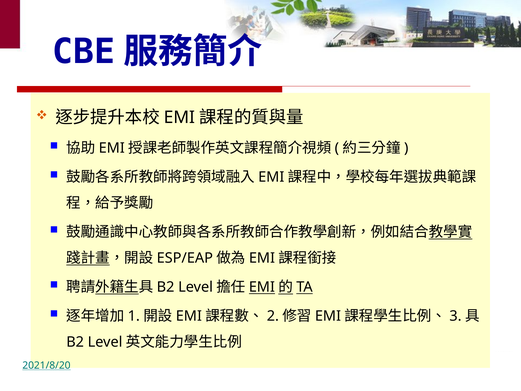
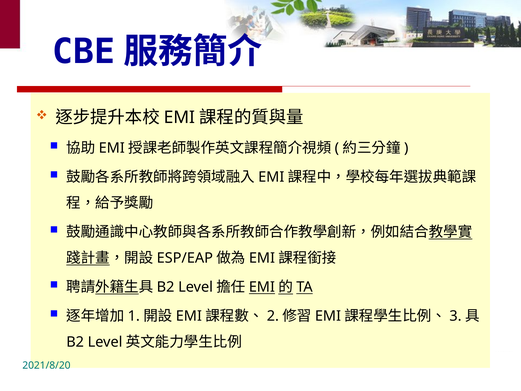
2021/8/20 underline: present -> none
